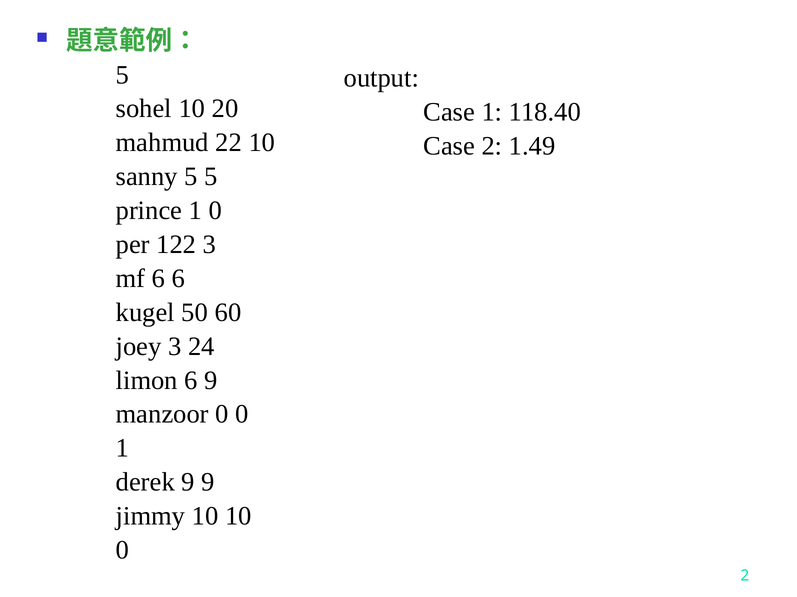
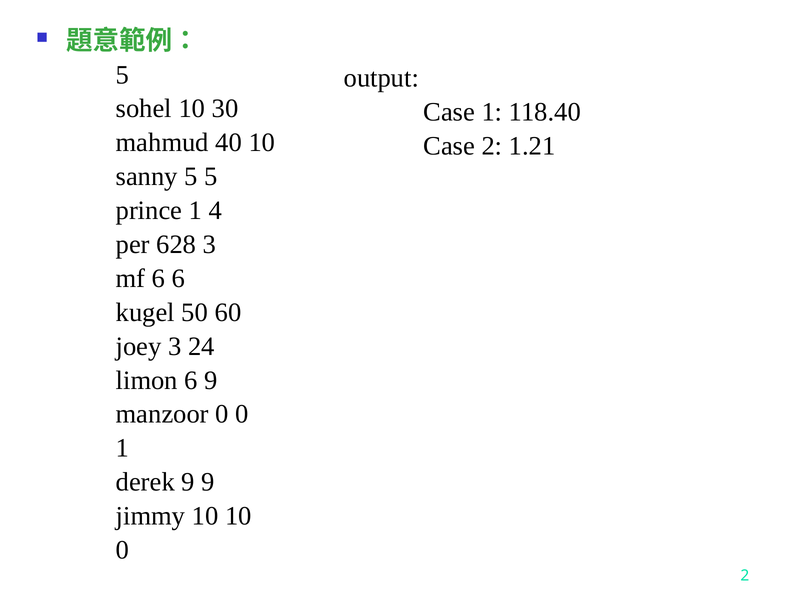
20: 20 -> 30
22: 22 -> 40
1.49: 1.49 -> 1.21
1 0: 0 -> 4
122: 122 -> 628
